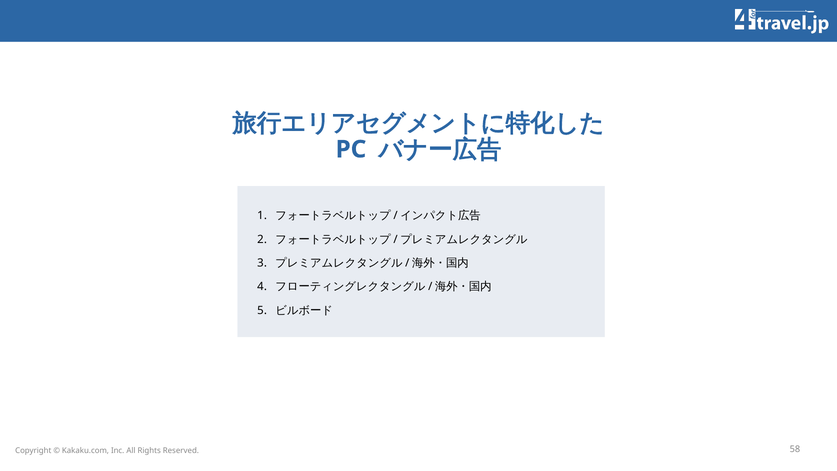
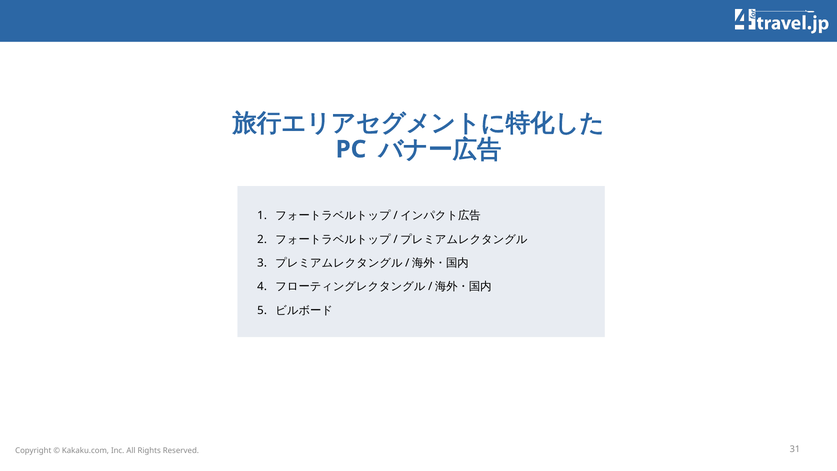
58: 58 -> 31
